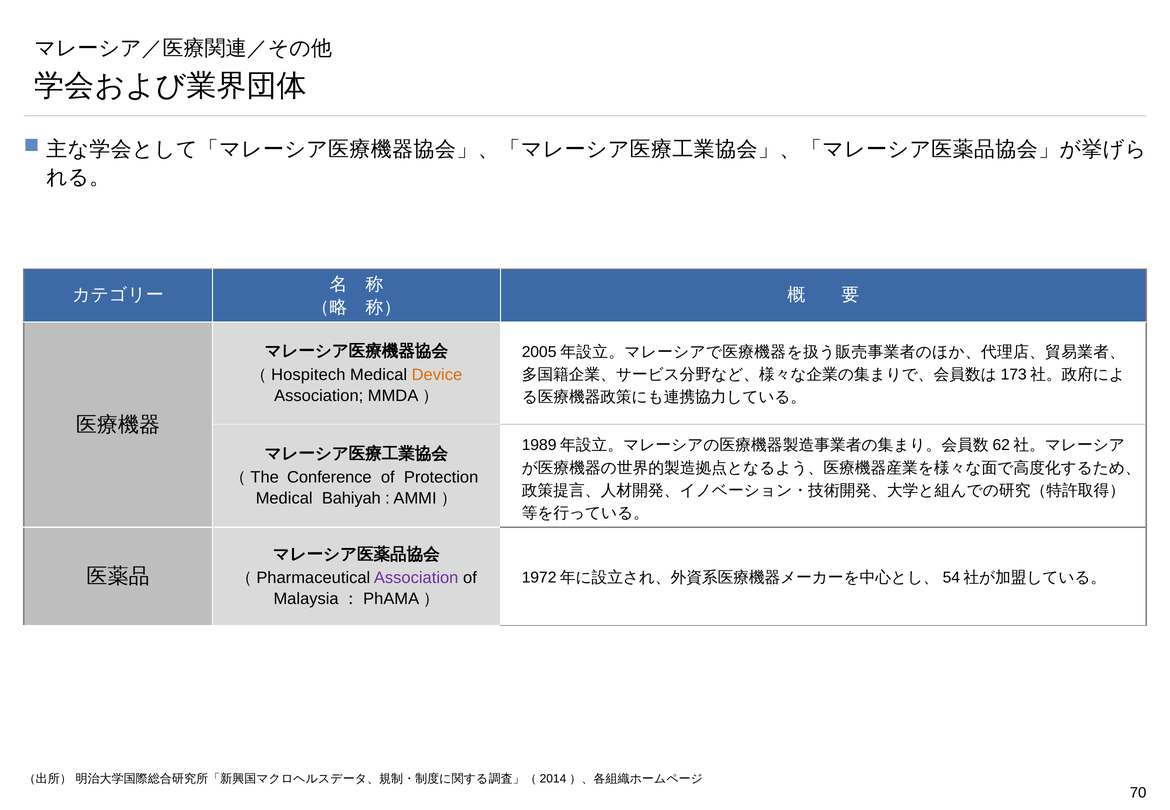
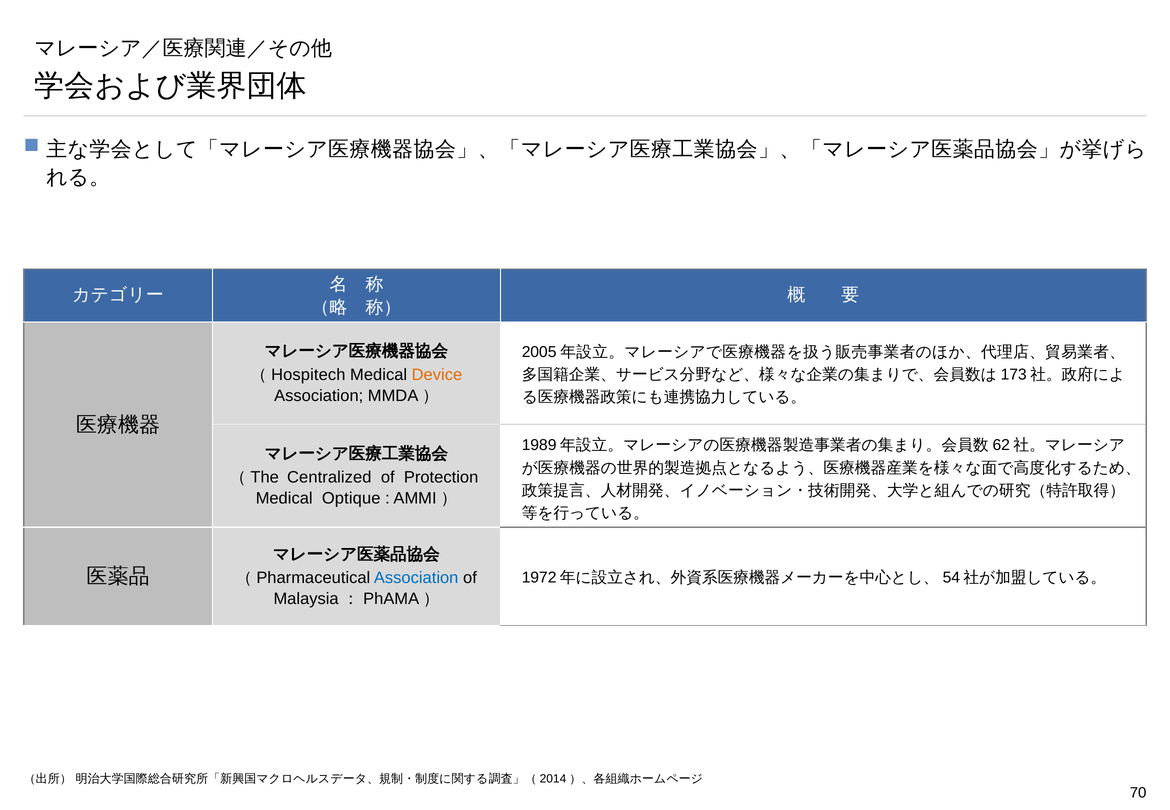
Conference: Conference -> Centralized
Bahiyah: Bahiyah -> Optique
Association at (416, 578) colour: purple -> blue
